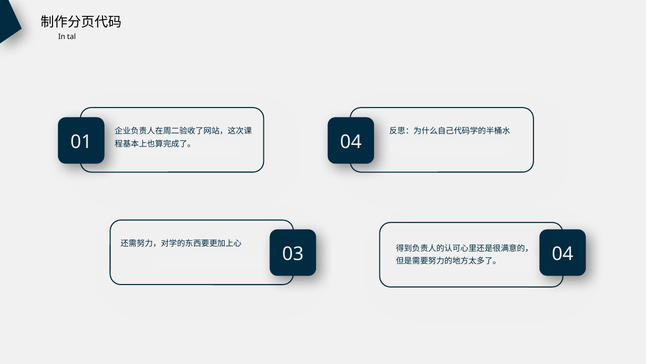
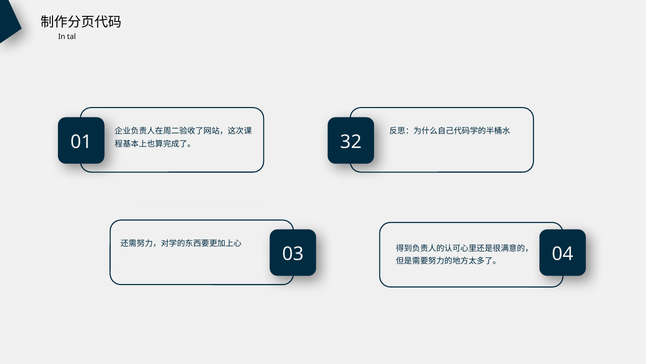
04 at (351, 142): 04 -> 32
